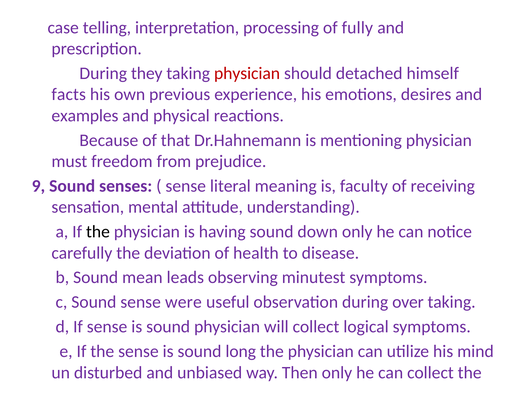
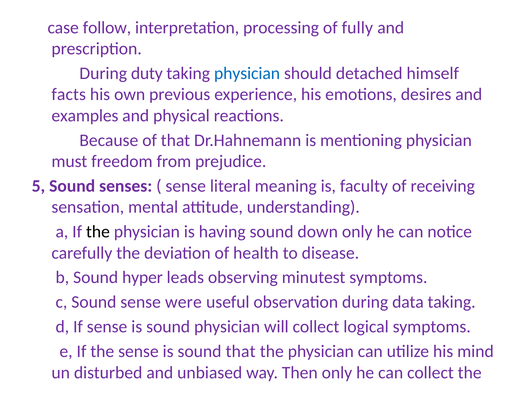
telling: telling -> follow
they: they -> duty
physician at (247, 73) colour: red -> blue
9: 9 -> 5
mean: mean -> hyper
over: over -> data
sound long: long -> that
